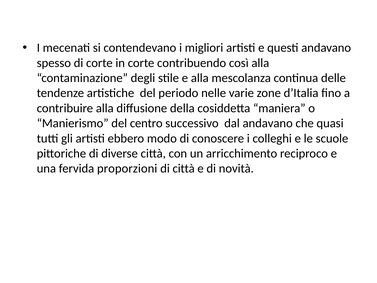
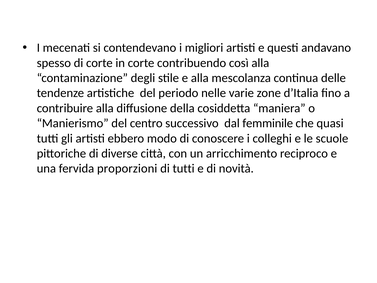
dal andavano: andavano -> femminile
di città: città -> tutti
